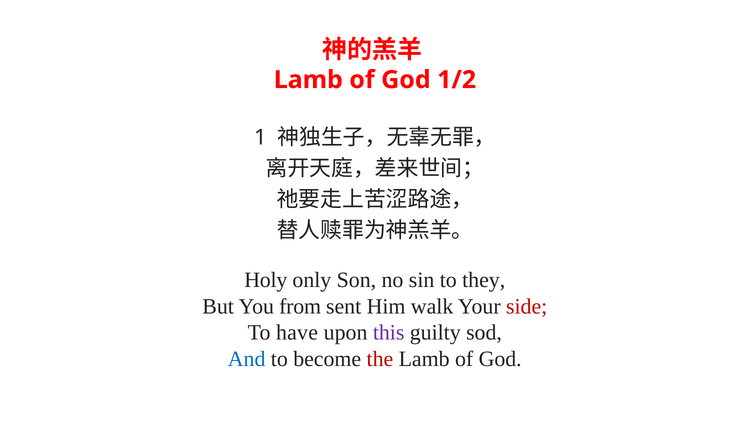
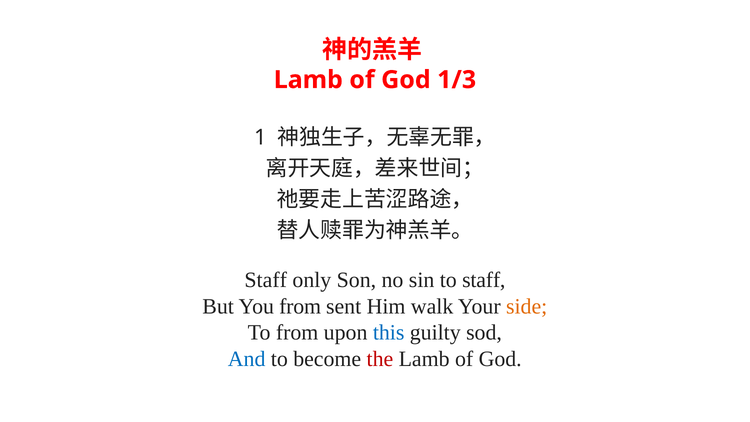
1/2: 1/2 -> 1/3
Holy at (266, 280): Holy -> Staff
to they: they -> staff
side colour: red -> orange
To have: have -> from
this colour: purple -> blue
